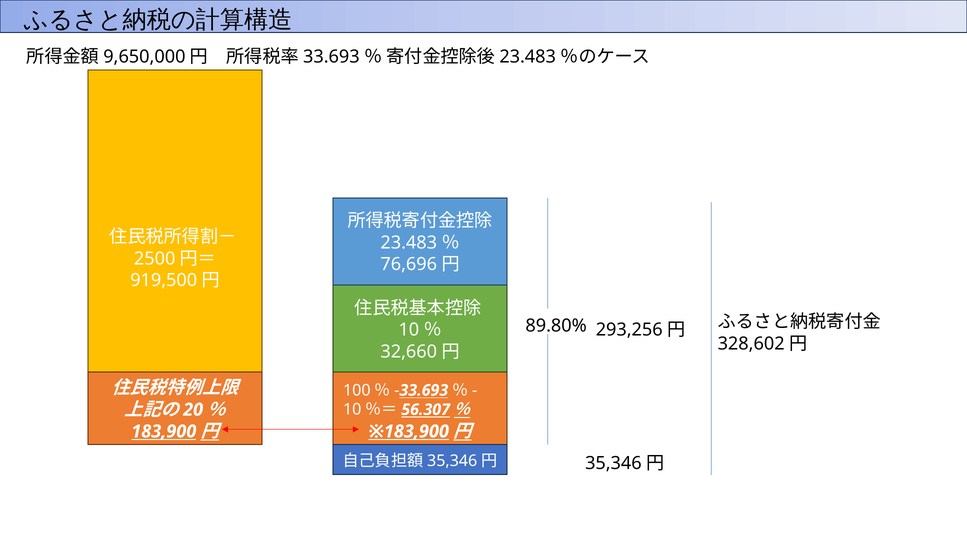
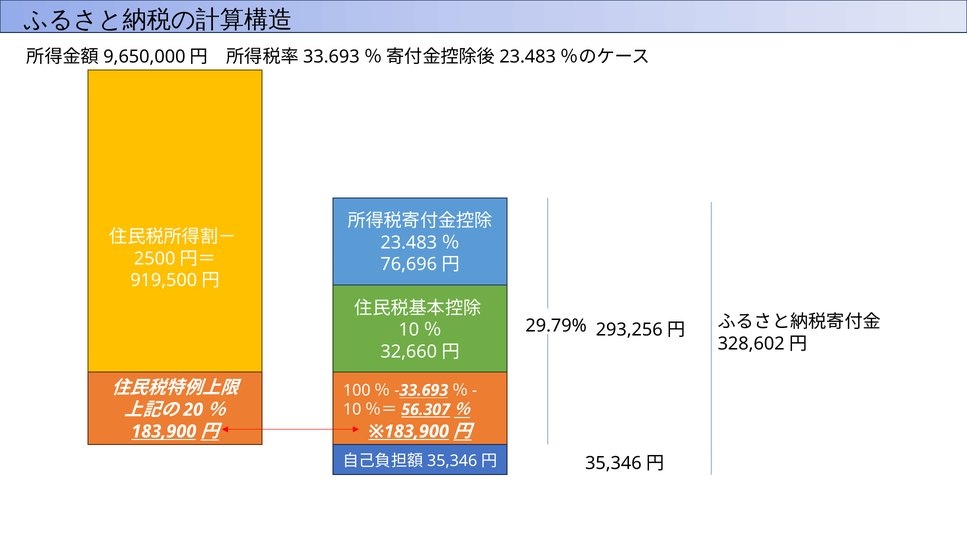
89.80%: 89.80% -> 29.79%
